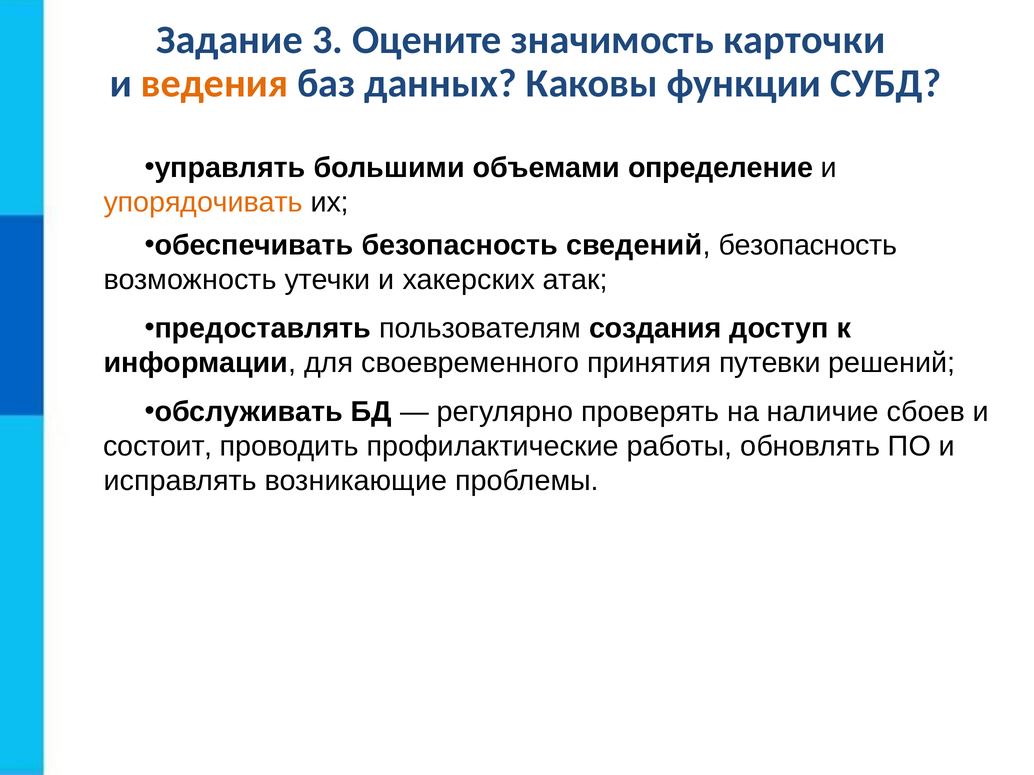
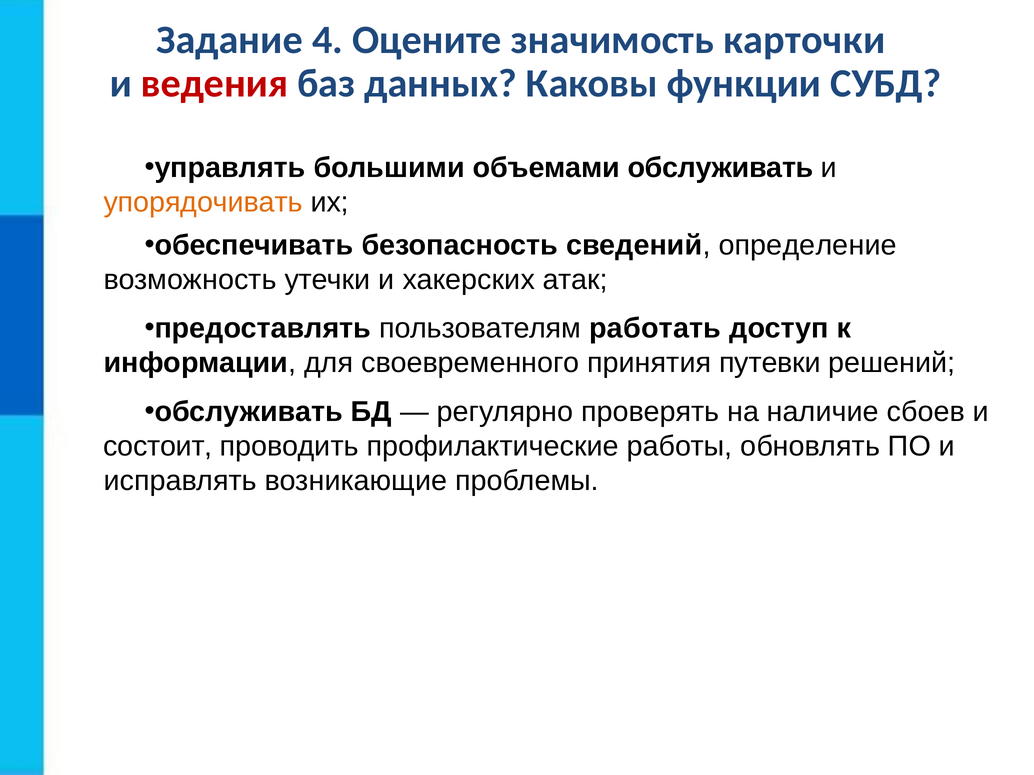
3: 3 -> 4
ведения colour: orange -> red
объемами определение: определение -> обслуживать
сведений безопасность: безопасность -> определение
создания: создания -> работать
